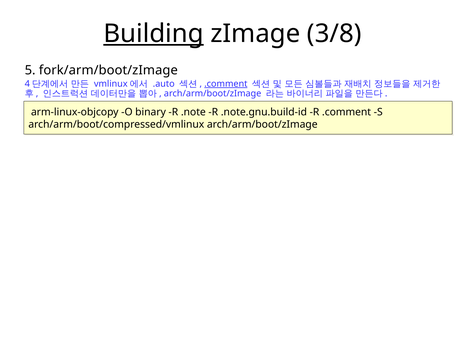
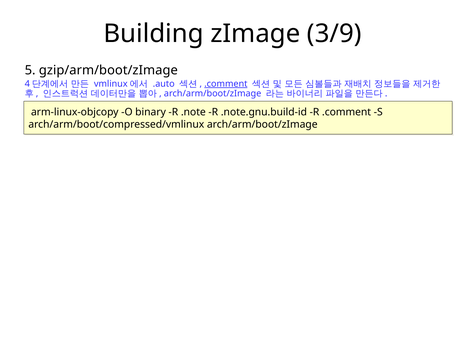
Building underline: present -> none
3/8: 3/8 -> 3/9
fork/arm/boot/zImage: fork/arm/boot/zImage -> gzip/arm/boot/zImage
